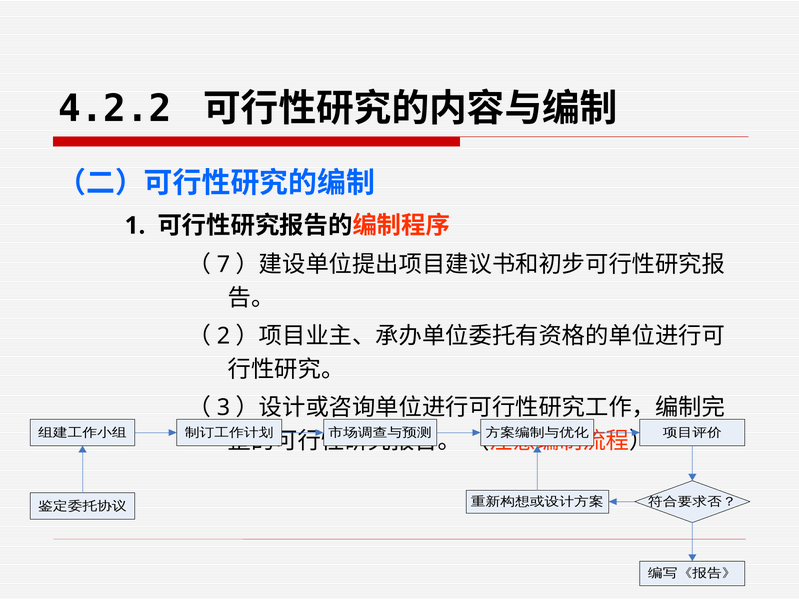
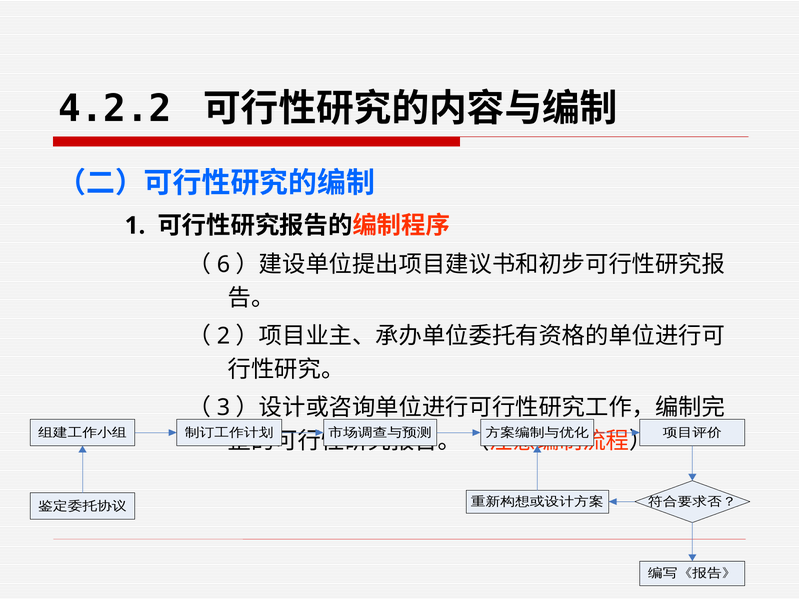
7: 7 -> 6
